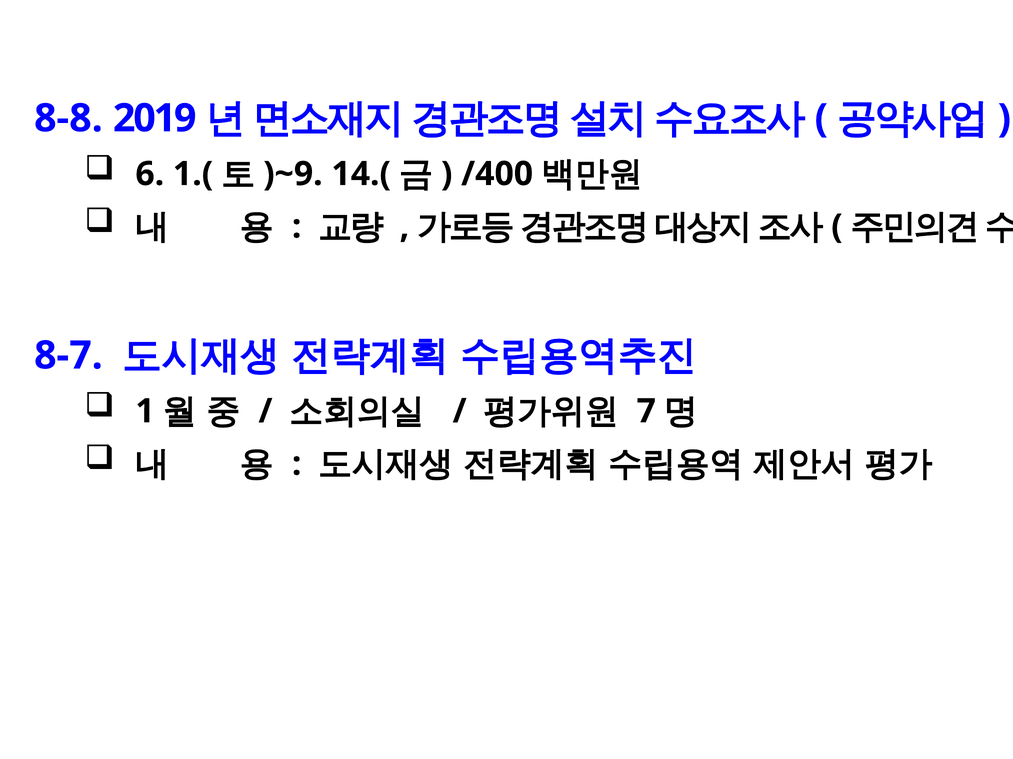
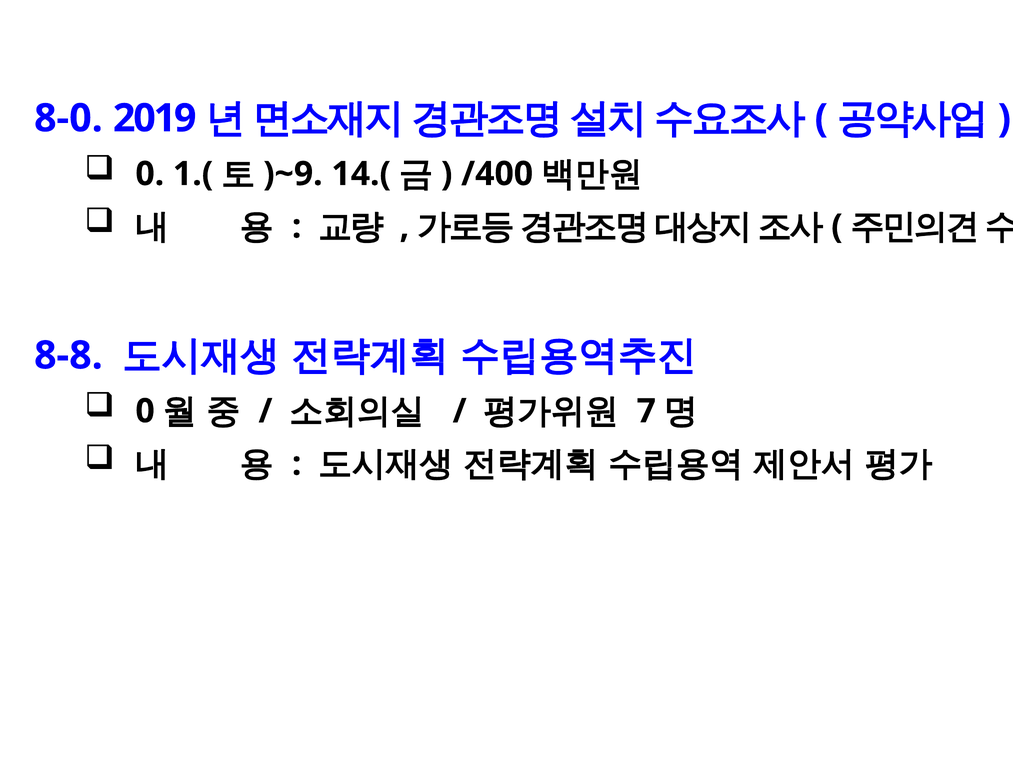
8-8: 8-8 -> 8-0
6 at (150, 174): 6 -> 0
8-7: 8-7 -> 8-8
1 at (145, 412): 1 -> 0
